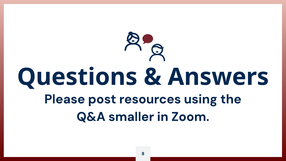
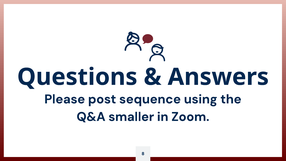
resources: resources -> sequence
